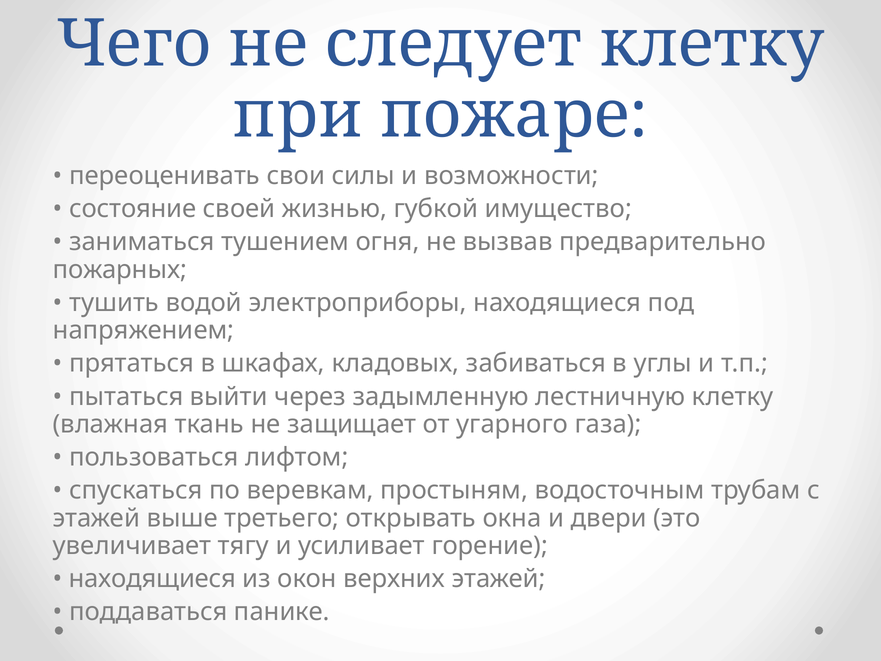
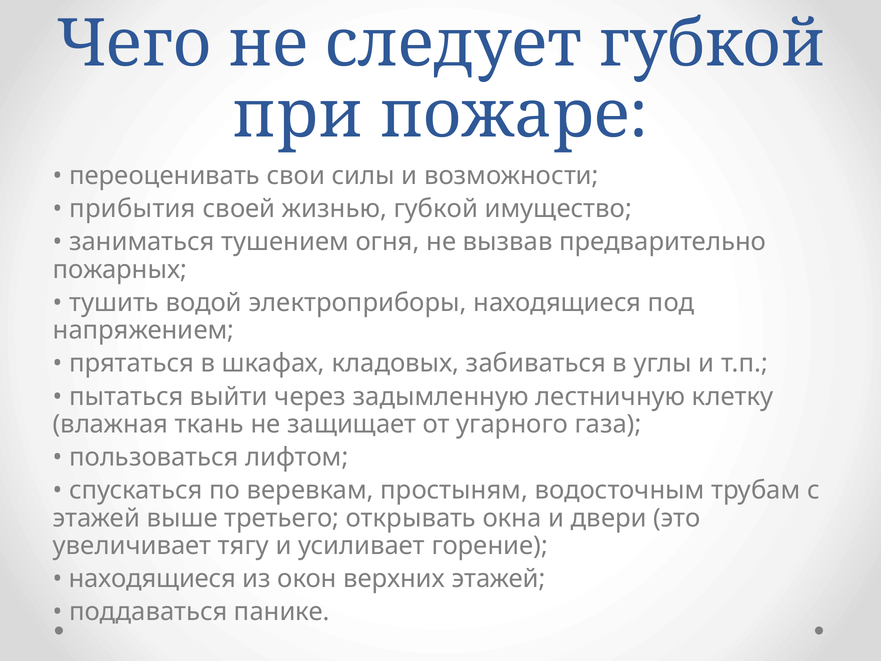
следует клетку: клетку -> губкой
состояние: состояние -> прибытия
